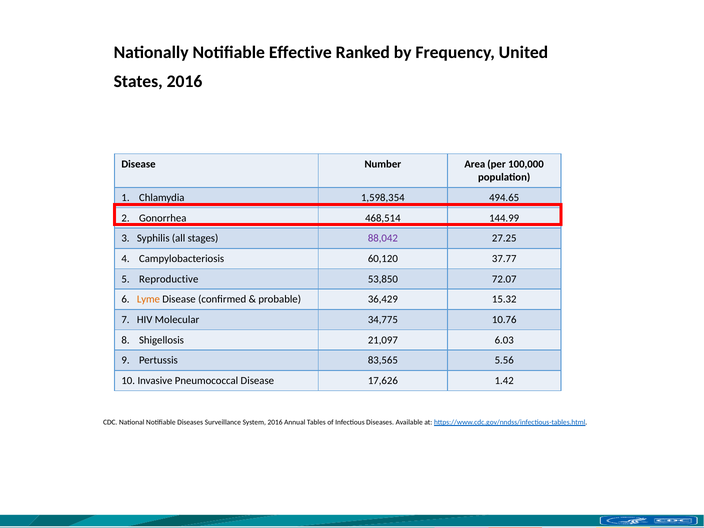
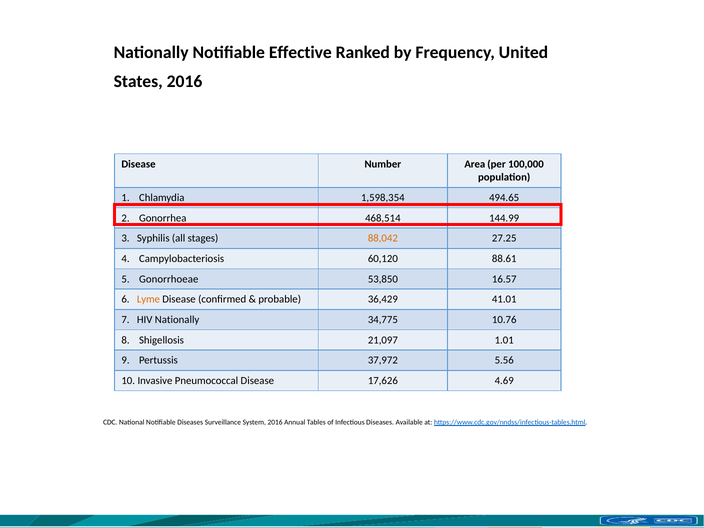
88,042 colour: purple -> orange
37.77: 37.77 -> 88.61
Reproductive: Reproductive -> Gonorrhoeae
72.07: 72.07 -> 16.57
15.32: 15.32 -> 41.01
HIV Molecular: Molecular -> Nationally
6.03: 6.03 -> 1.01
83,565: 83,565 -> 37,972
1.42: 1.42 -> 4.69
